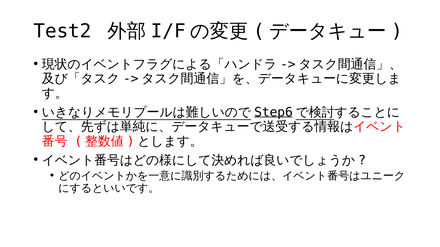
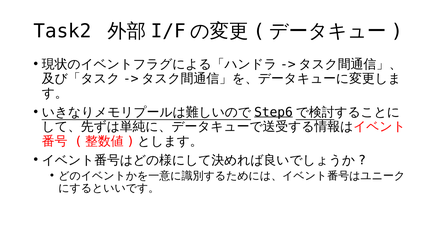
Test2: Test2 -> Task2
